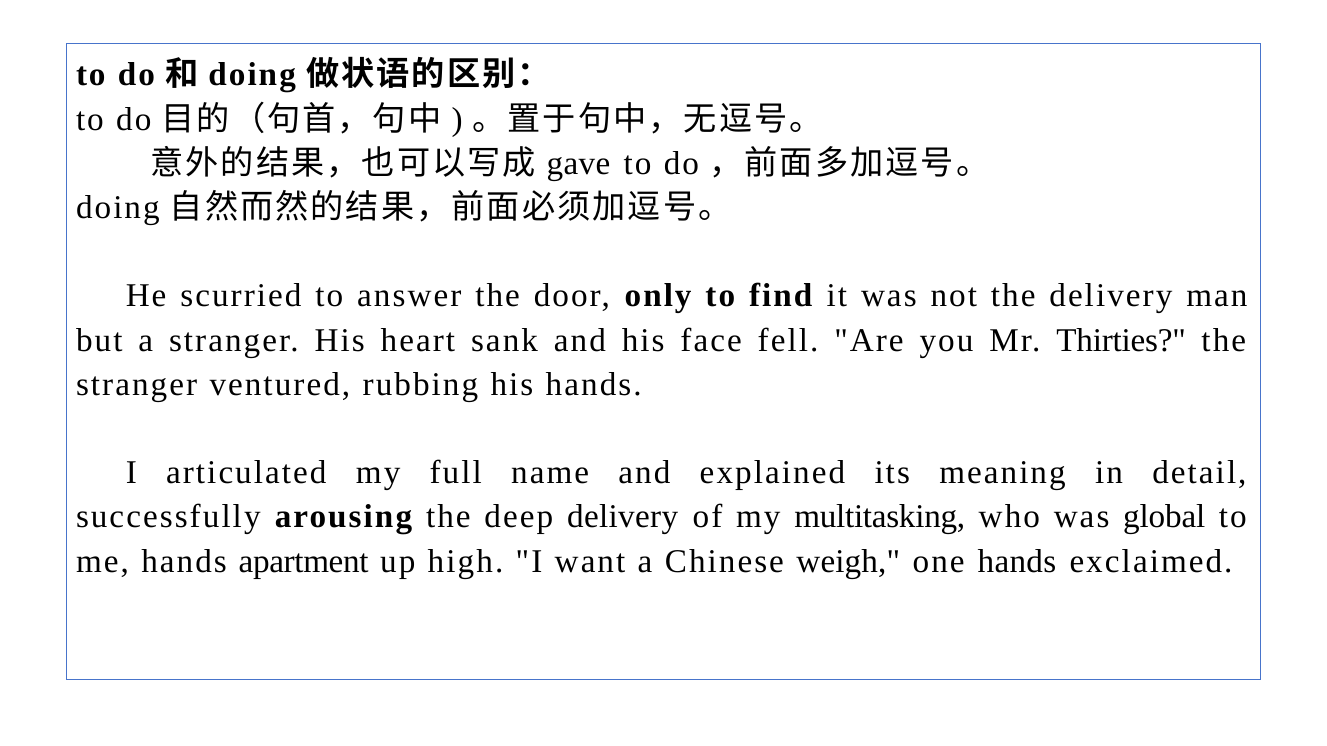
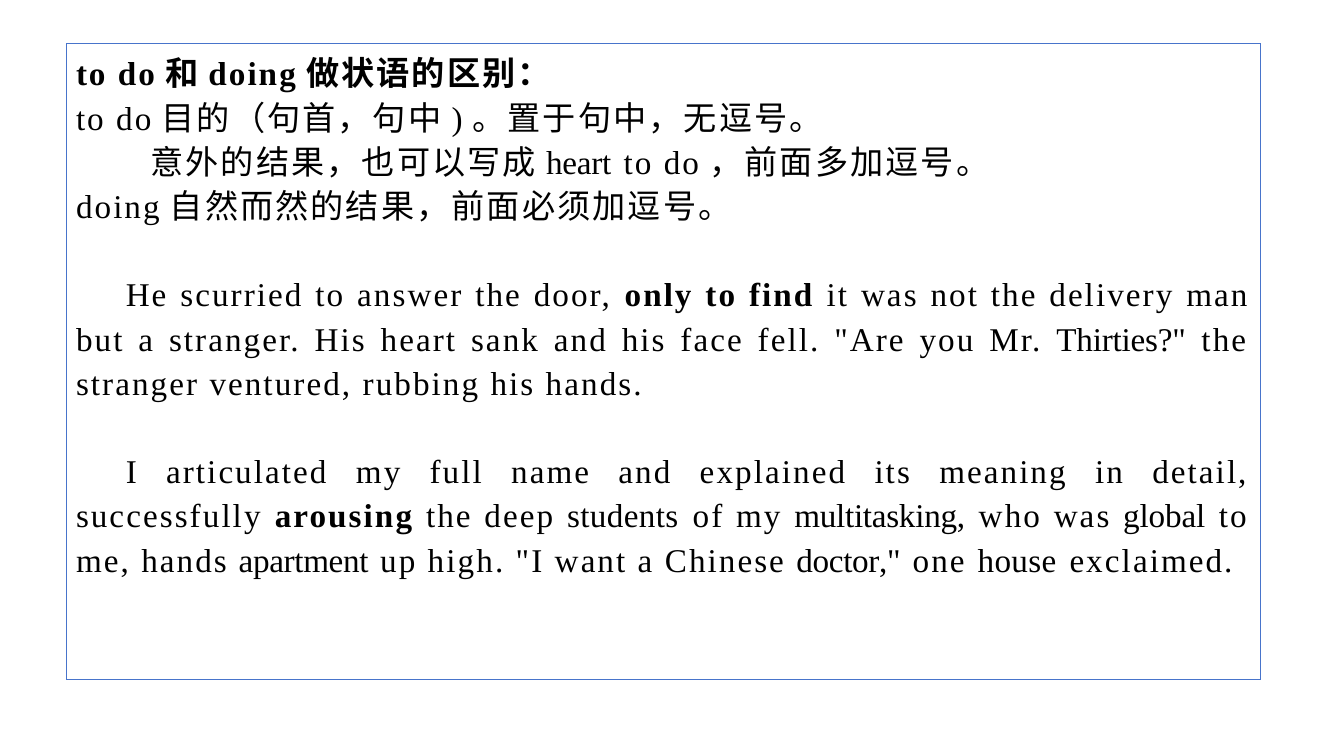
gave at (578, 163): gave -> heart
deep delivery: delivery -> students
weigh: weigh -> doctor
one hands: hands -> house
